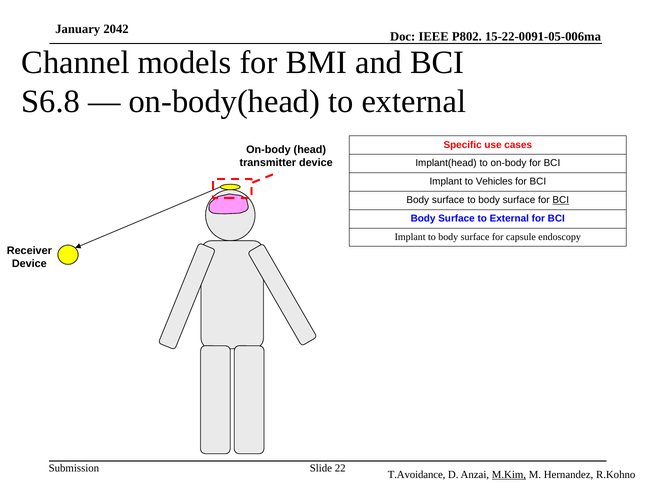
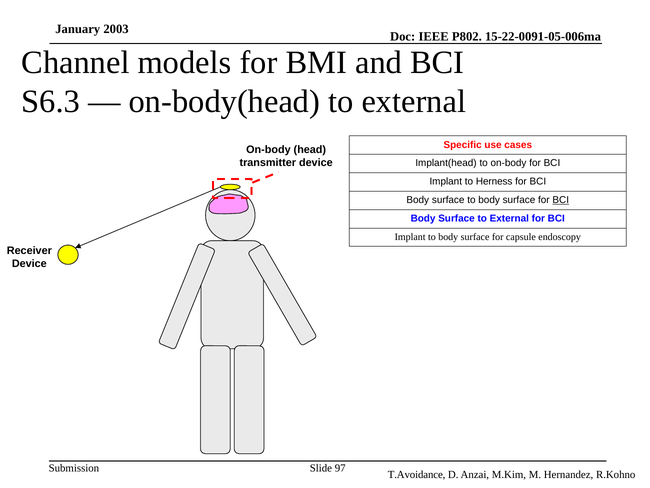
2042: 2042 -> 2003
S6.8: S6.8 -> S6.3
Vehicles: Vehicles -> Herness
22: 22 -> 97
M.Kim underline: present -> none
